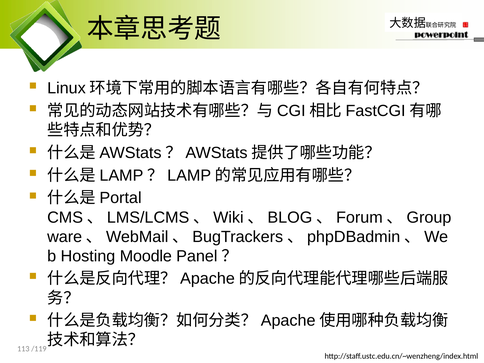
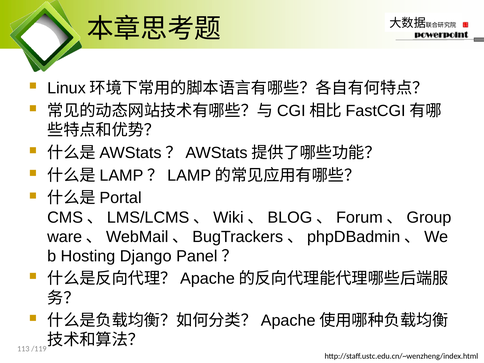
Moodle: Moodle -> Django
